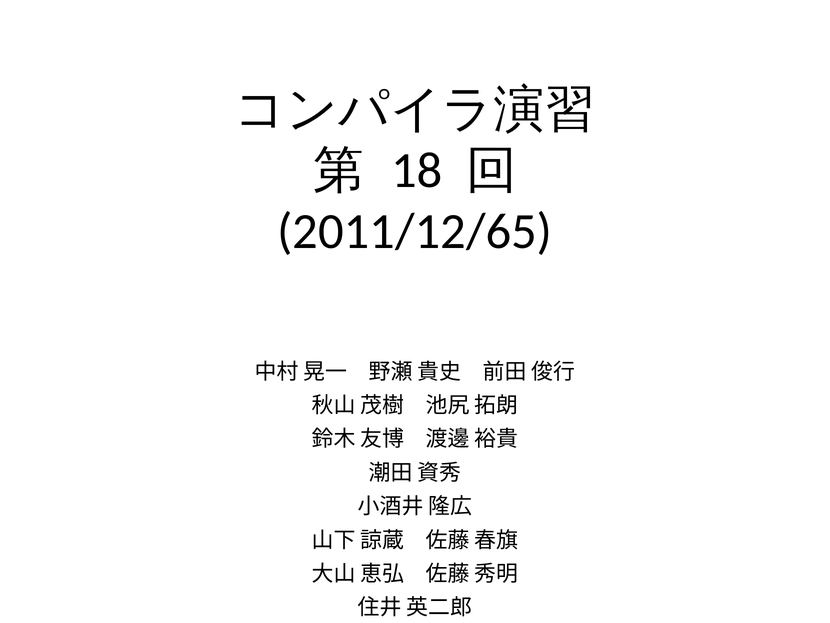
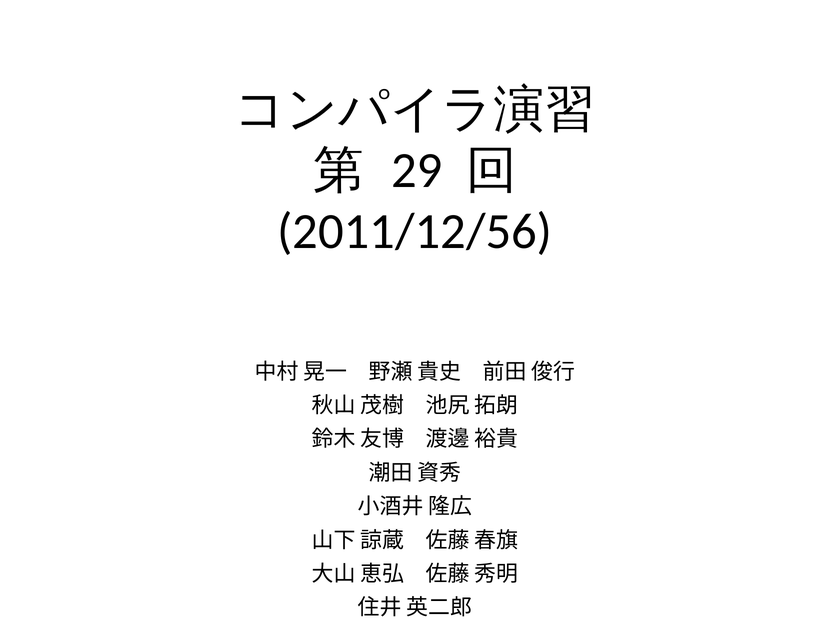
18: 18 -> 29
2011/12/65: 2011/12/65 -> 2011/12/56
